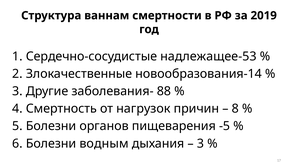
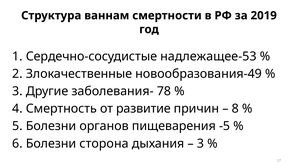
новообразования-14: новообразования-14 -> новообразования-49
88: 88 -> 78
нагрузок: нагрузок -> развитие
водным: водным -> сторона
